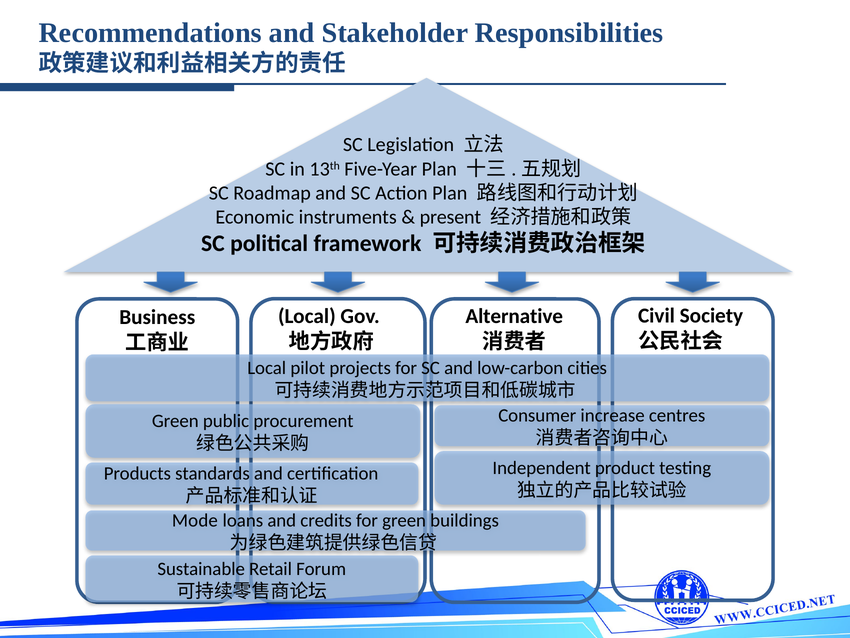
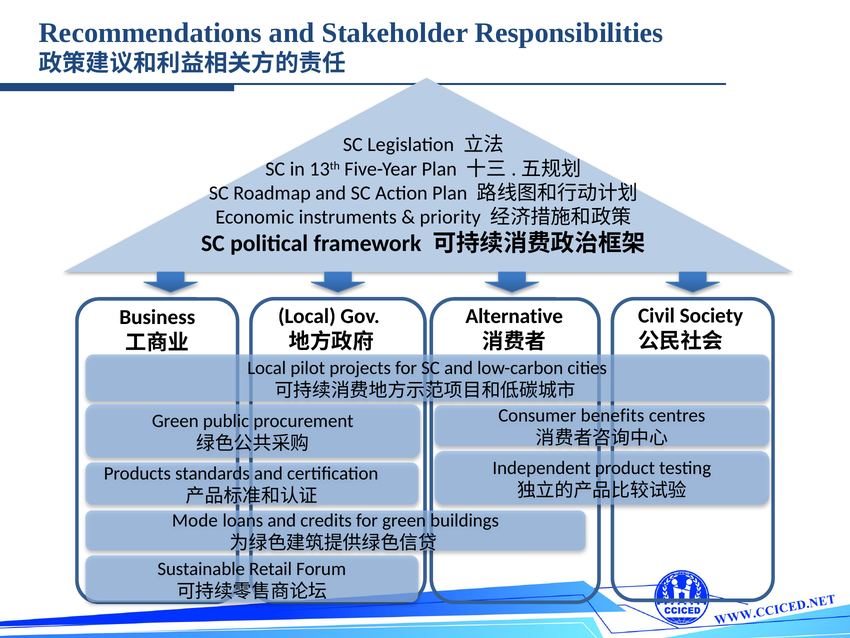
present: present -> priority
increase: increase -> benefits
